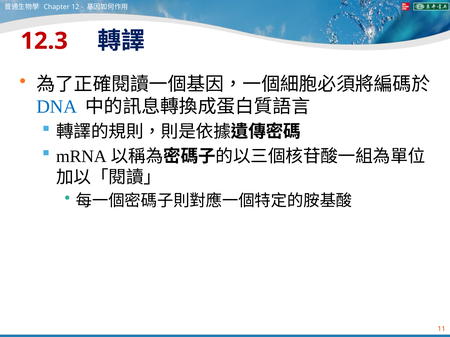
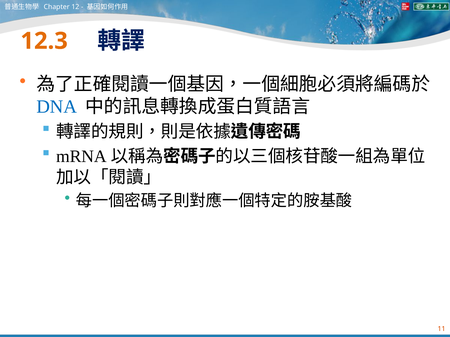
12.3 colour: red -> orange
